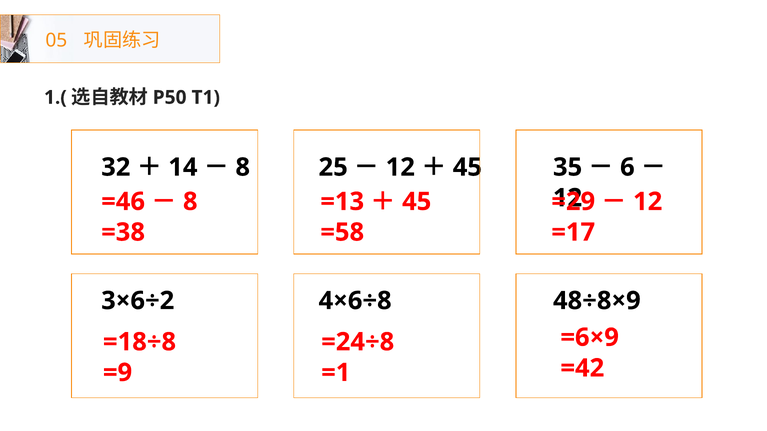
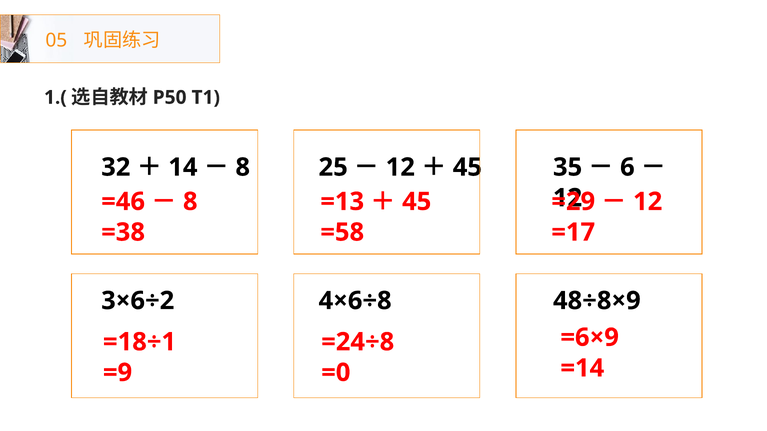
=18÷8: =18÷8 -> =18÷1
=42: =42 -> =14
=1: =1 -> =0
